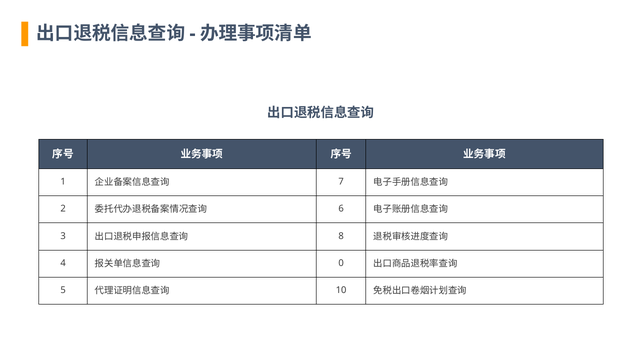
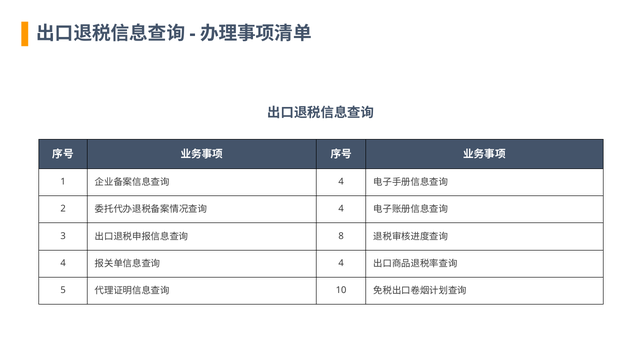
7 at (341, 182): 7 -> 4
6 at (341, 209): 6 -> 4
0 at (341, 263): 0 -> 4
